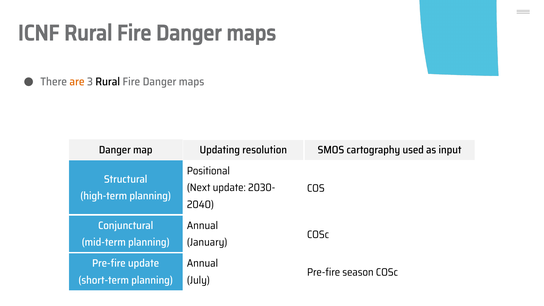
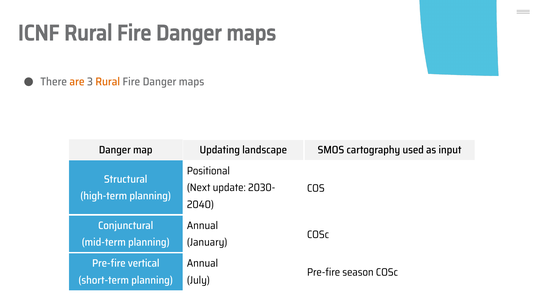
Rural at (108, 82) colour: black -> orange
resolution: resolution -> landscape
Pre-fire update: update -> vertical
